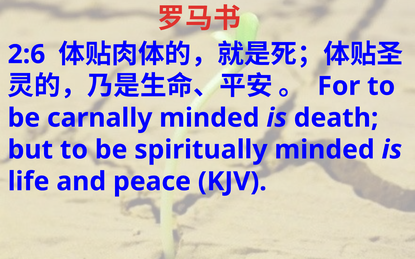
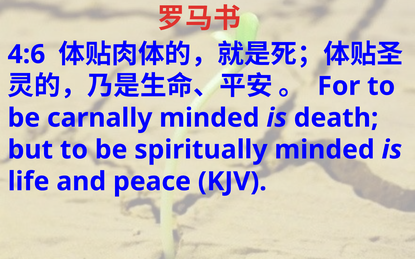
2:6: 2:6 -> 4:6
